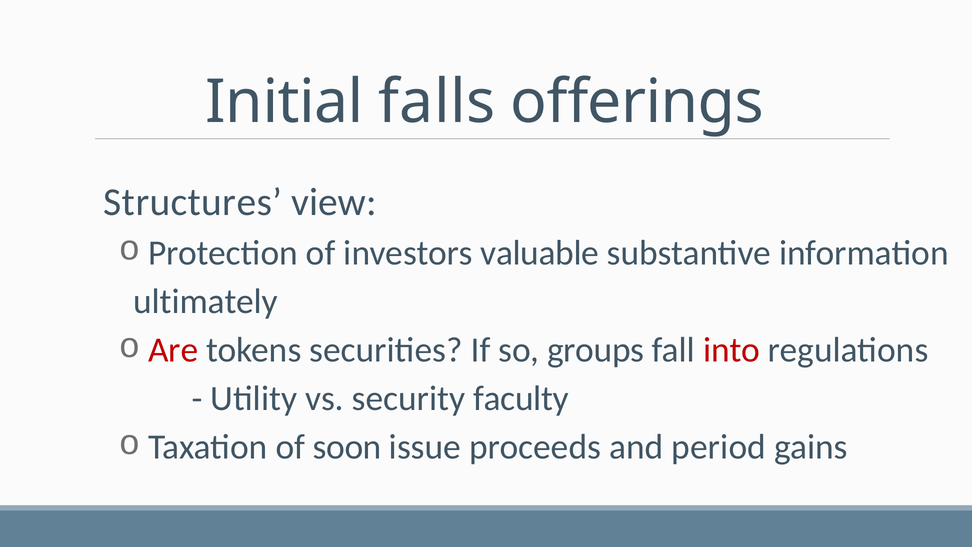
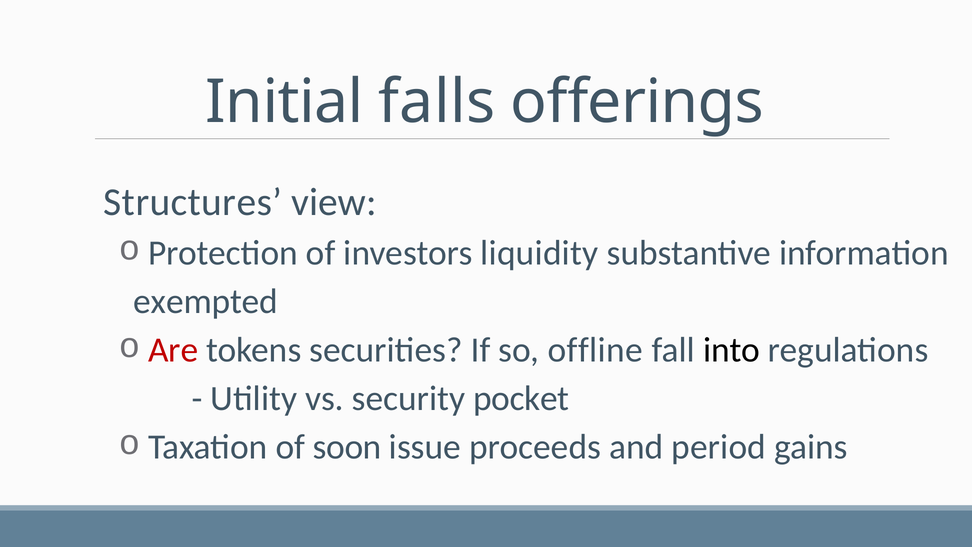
valuable: valuable -> liquidity
ultimately: ultimately -> exempted
groups: groups -> offline
into colour: red -> black
faculty: faculty -> pocket
